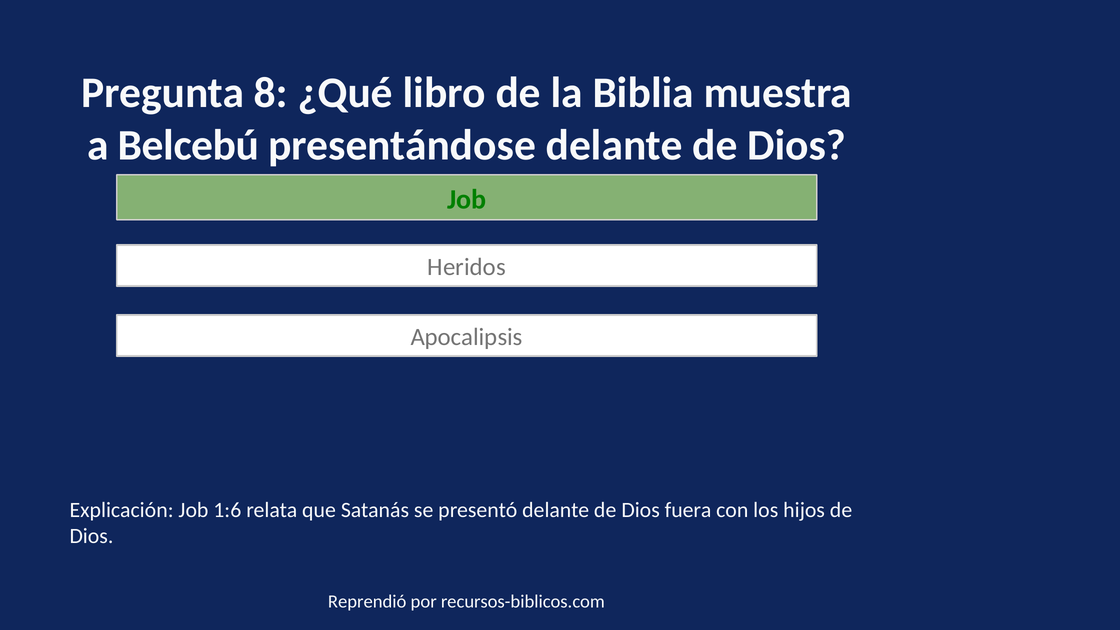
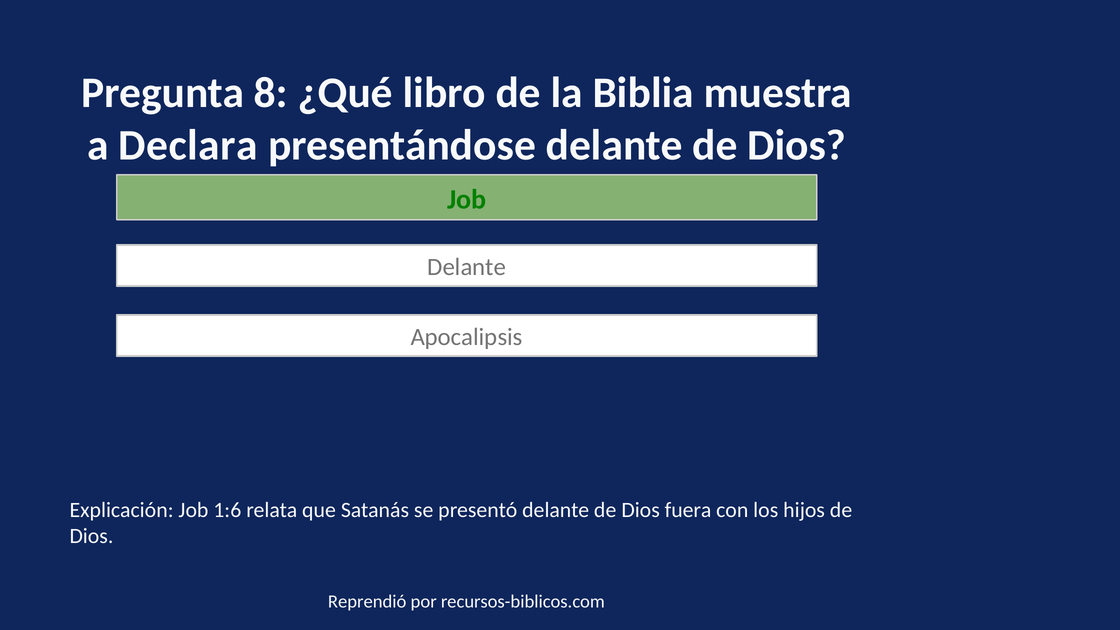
Belcebú: Belcebú -> Declara
Heridos at (467, 267): Heridos -> Delante
